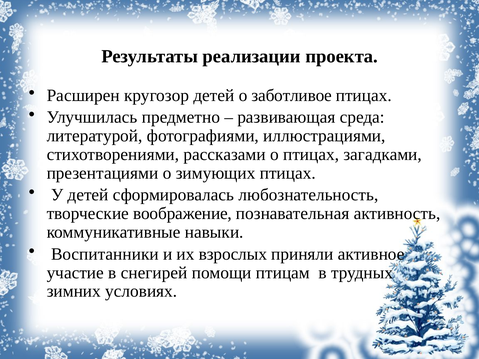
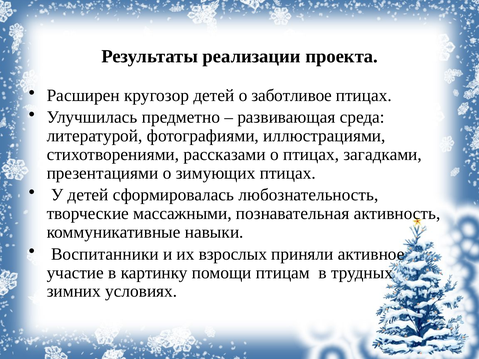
воображение: воображение -> массажными
снегирей: снегирей -> картинку
